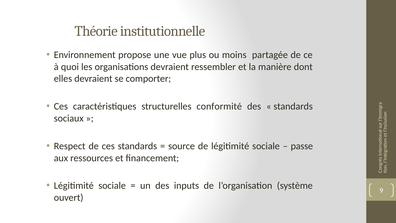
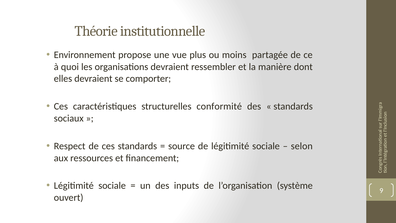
passe: passe -> selon
